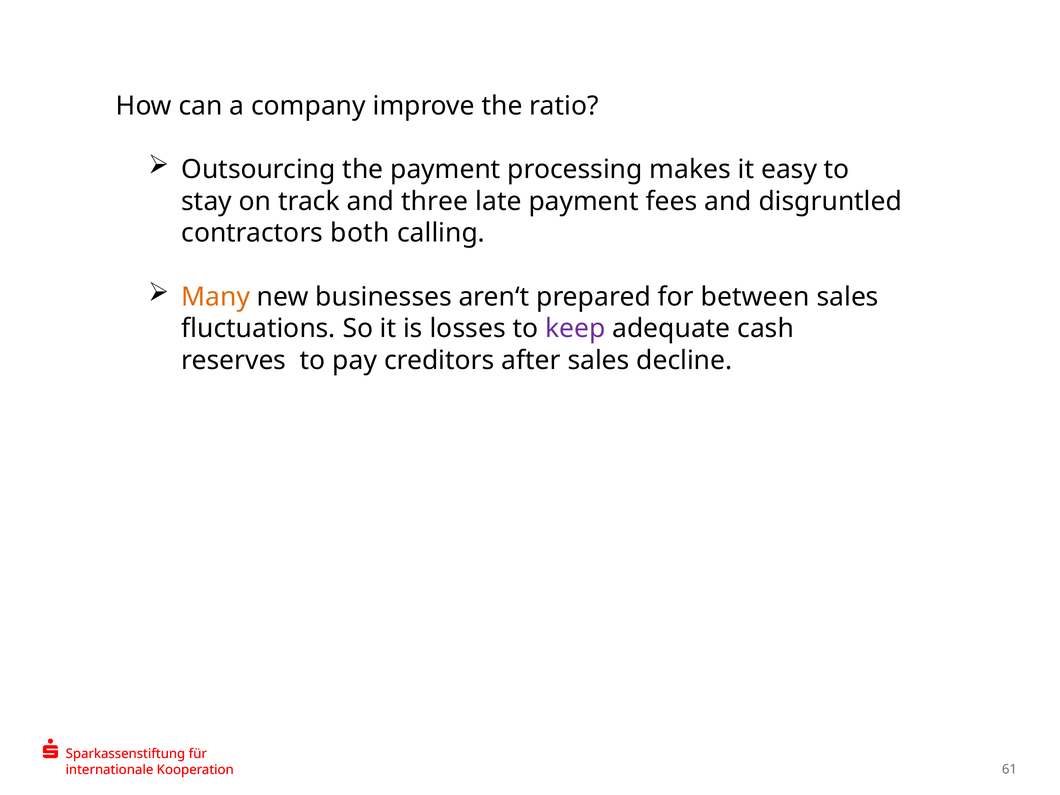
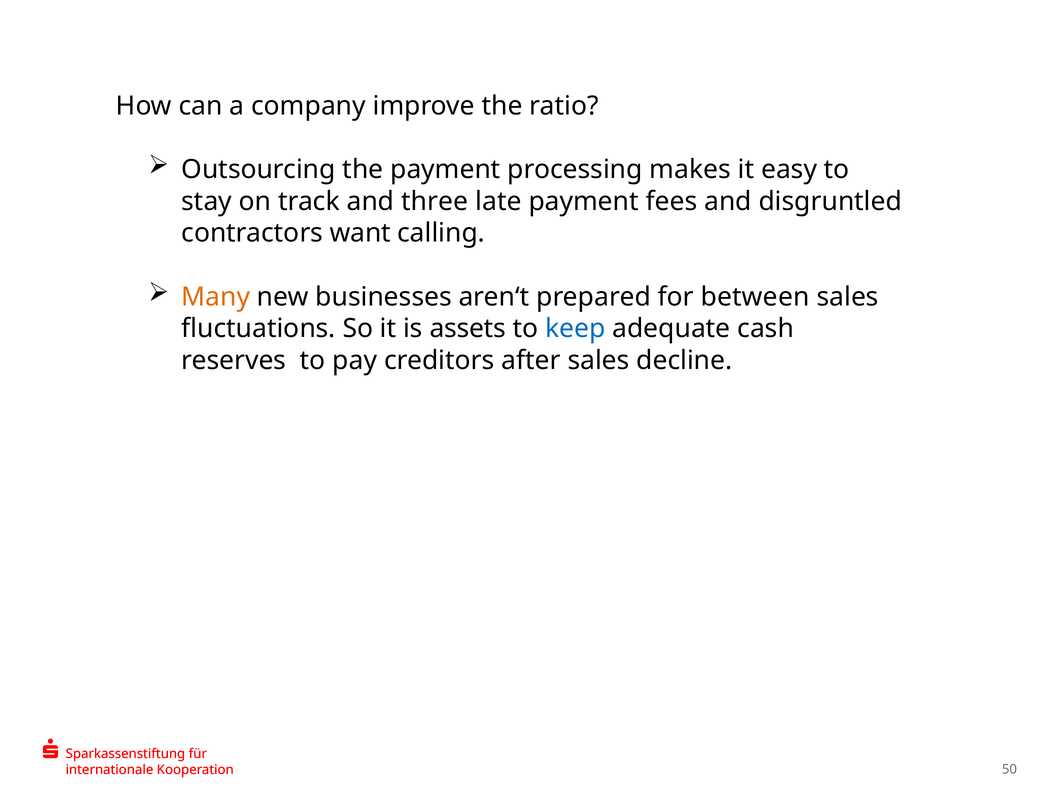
both: both -> want
losses: losses -> assets
keep colour: purple -> blue
61: 61 -> 50
